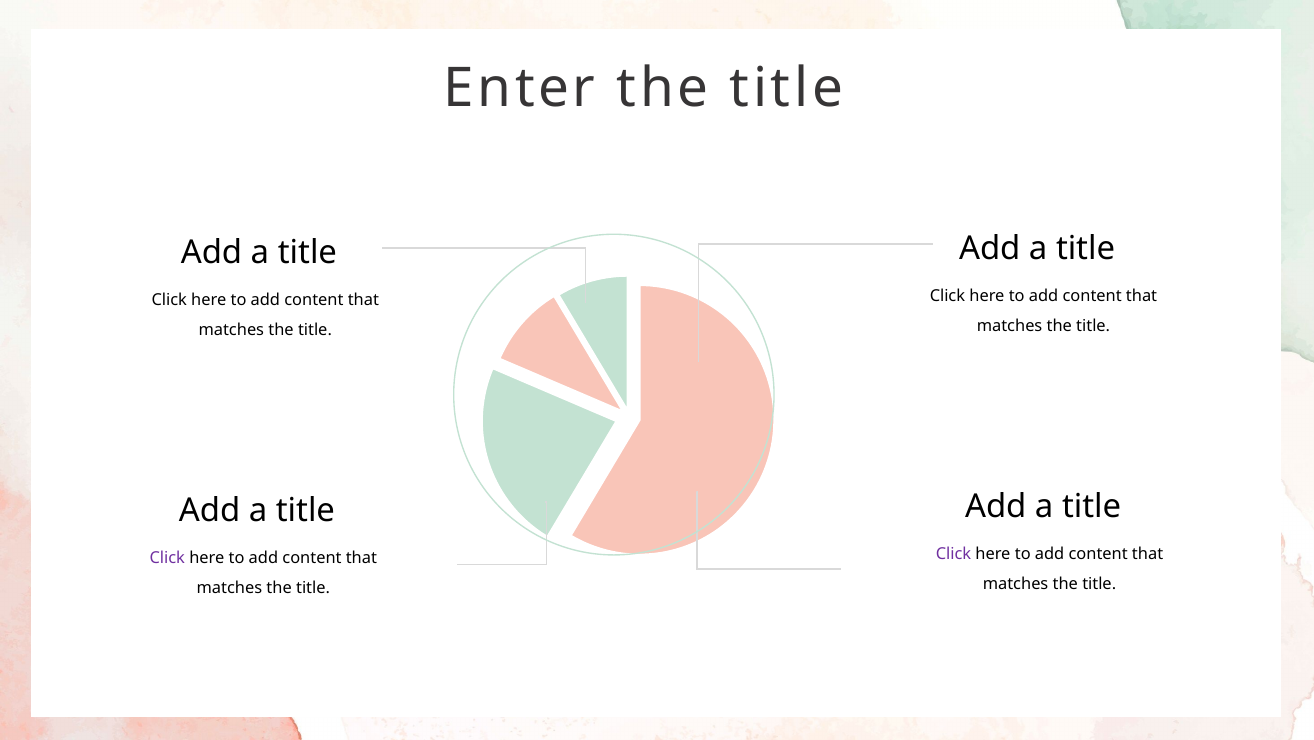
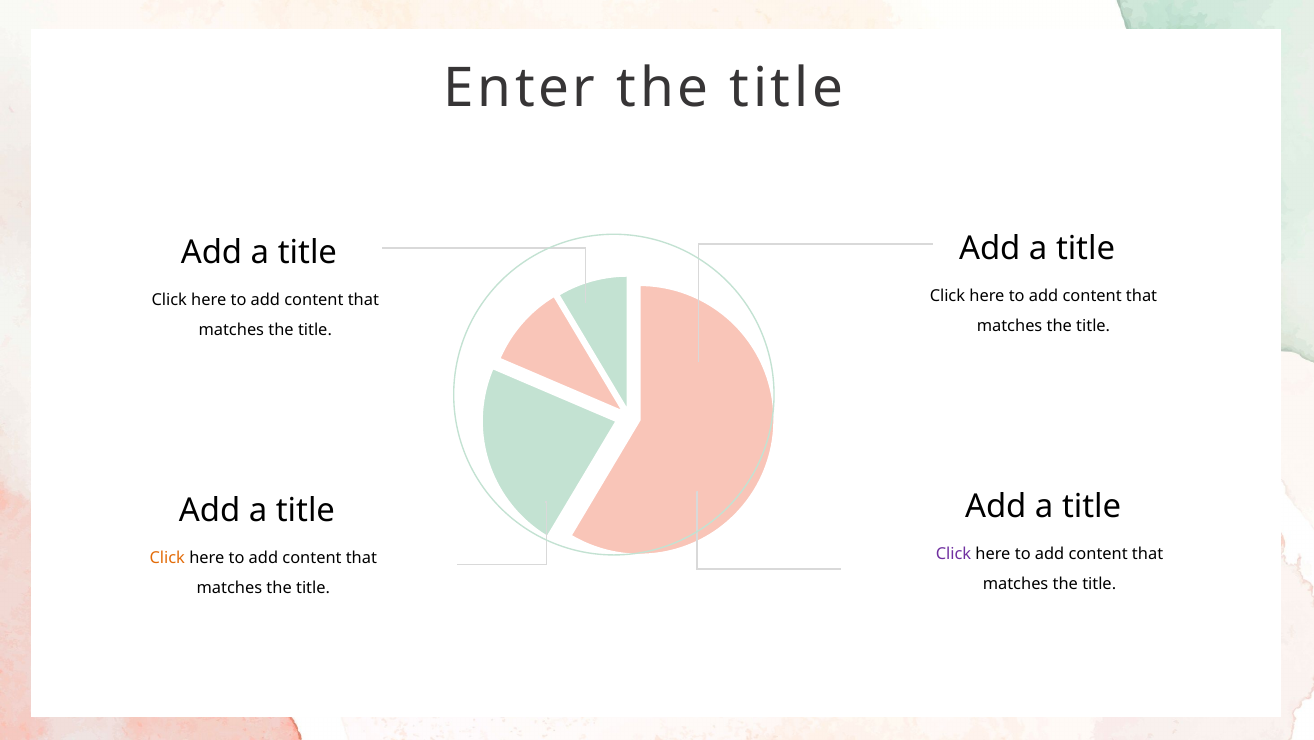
Click at (167, 558) colour: purple -> orange
